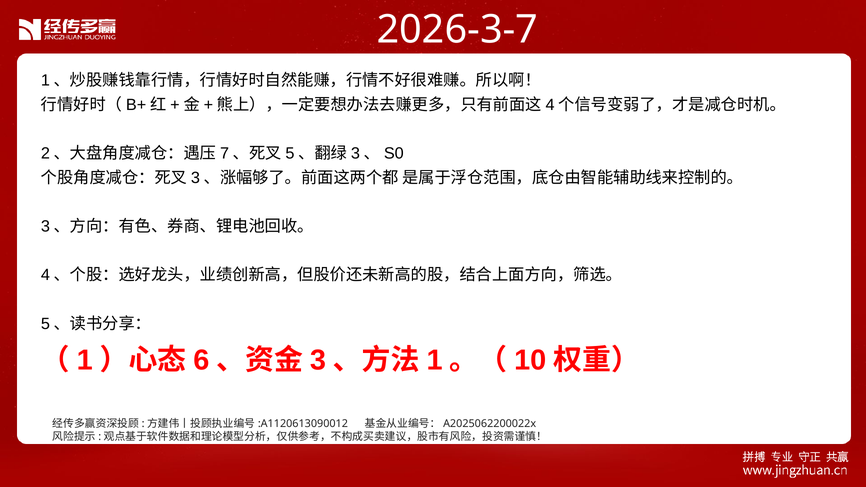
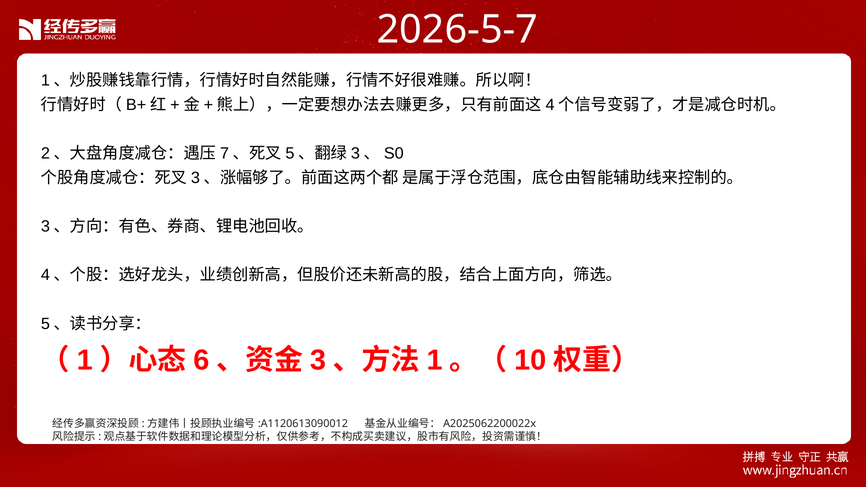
2026-3-7: 2026-3-7 -> 2026-5-7
